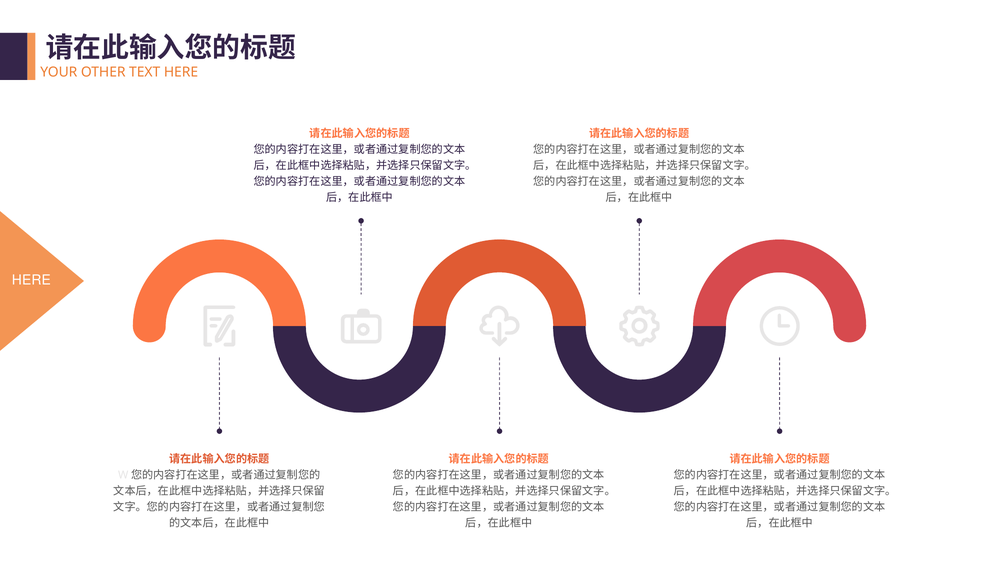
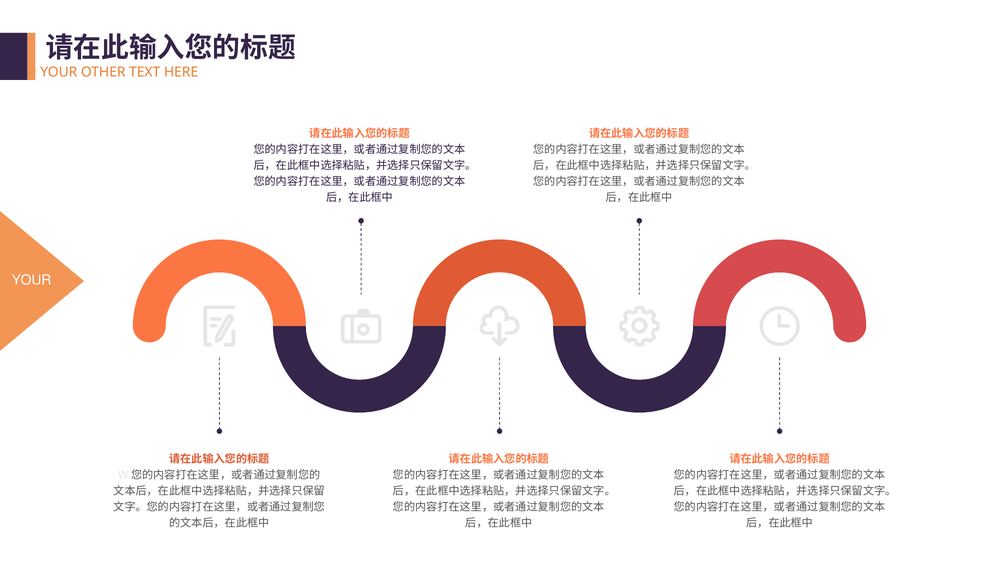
HERE at (31, 280): HERE -> YOUR
